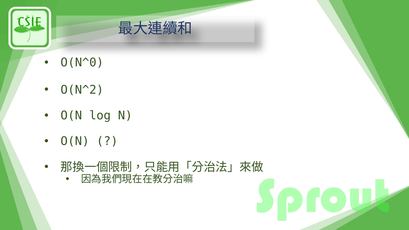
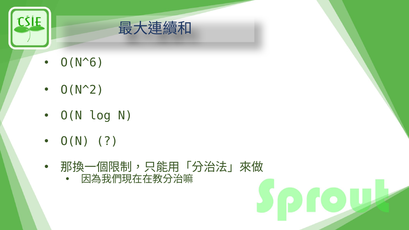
O(N^0: O(N^0 -> O(N^6
